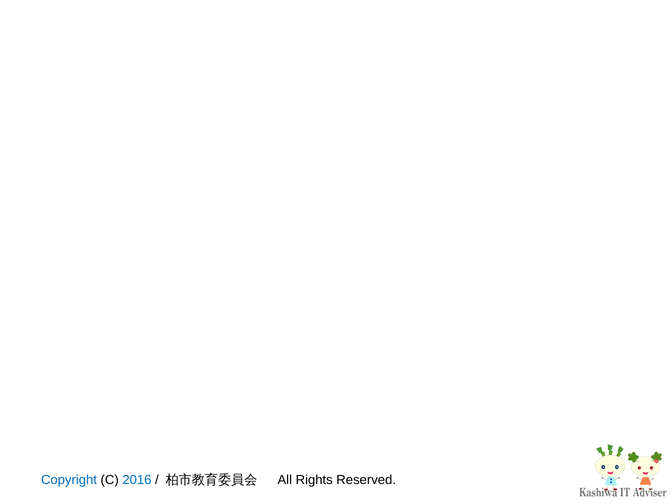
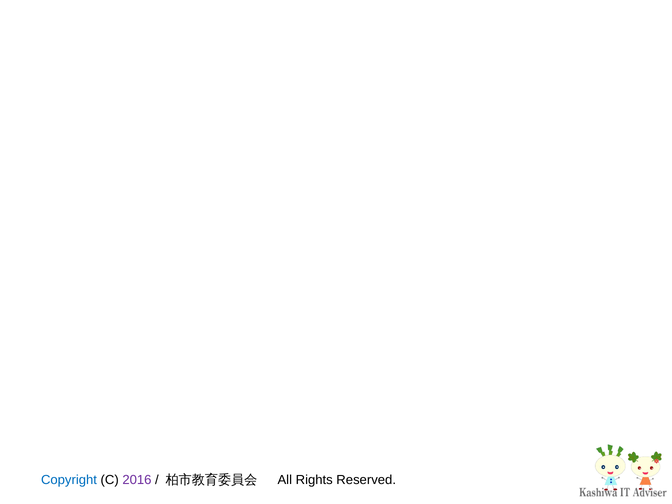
2016 colour: blue -> purple
